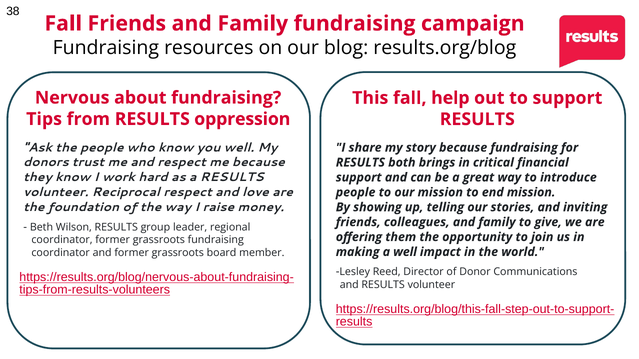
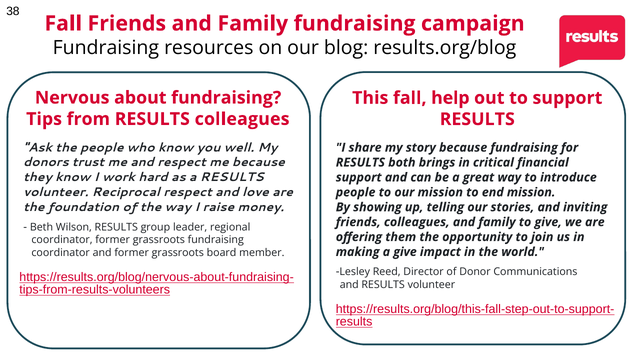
RESULTS oppression: oppression -> colleagues
a well: well -> give
